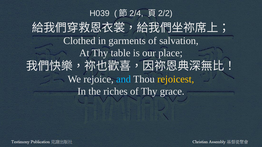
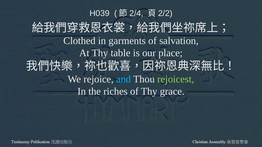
rejoicest colour: yellow -> light green
